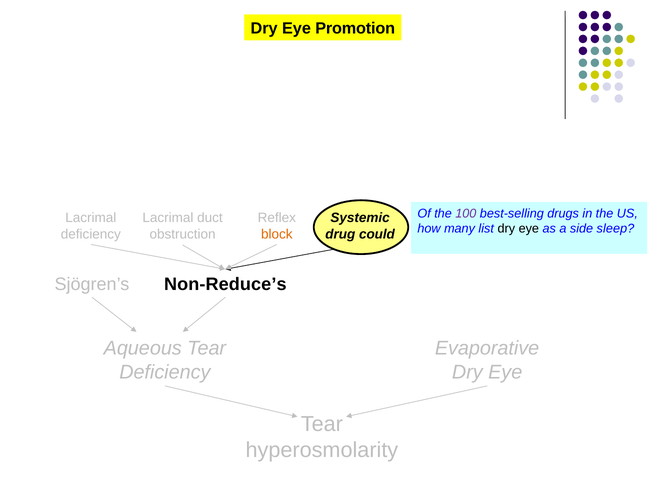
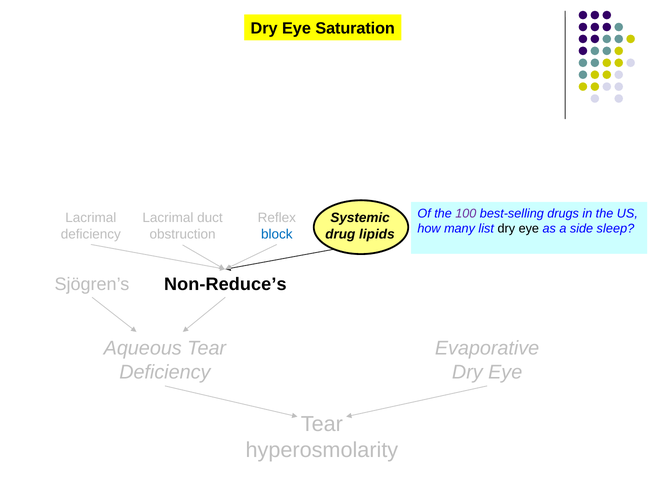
Promotion: Promotion -> Saturation
block colour: orange -> blue
could: could -> lipids
